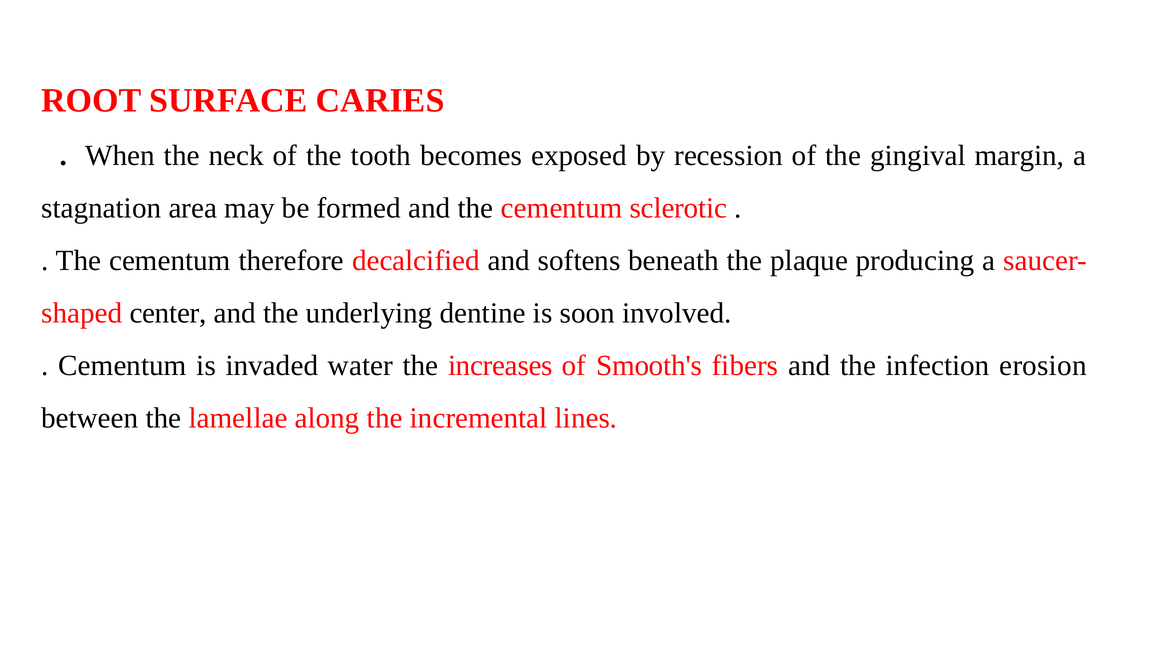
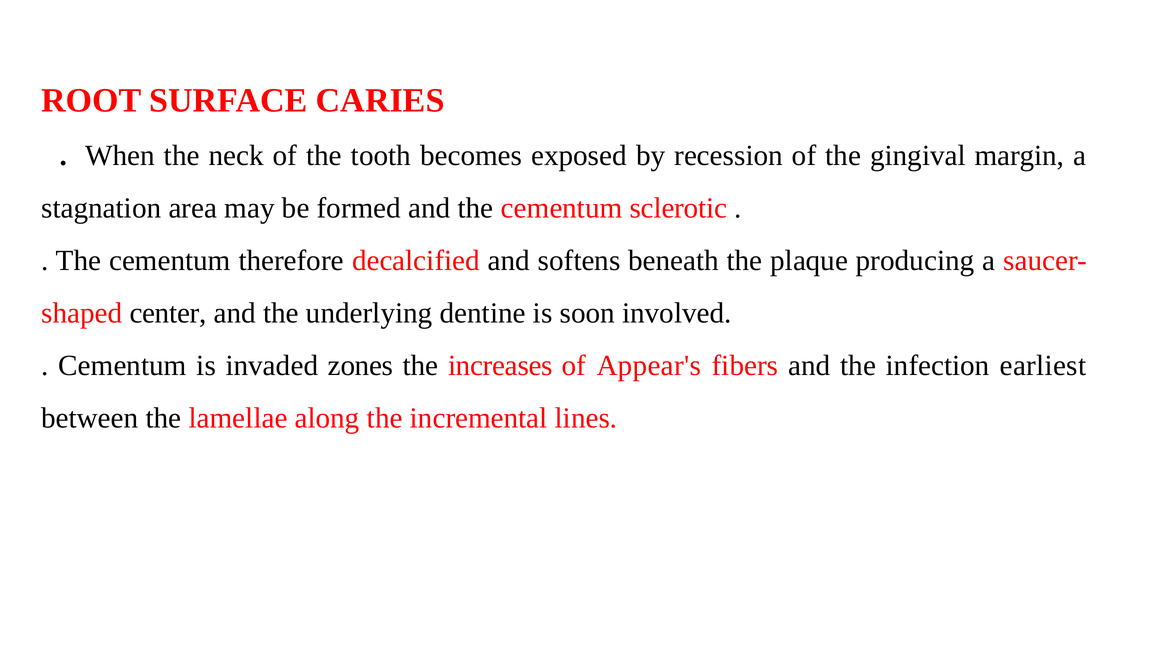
water: water -> zones
Smooth's: Smooth's -> Appear's
erosion: erosion -> earliest
